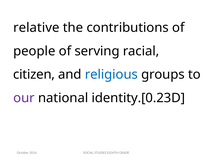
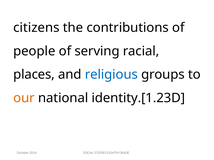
relative: relative -> citizens
citizen: citizen -> places
our colour: purple -> orange
identity.[0.23D: identity.[0.23D -> identity.[1.23D
